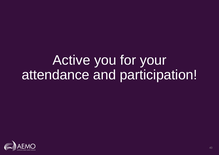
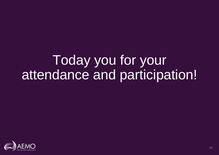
Active: Active -> Today
